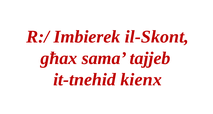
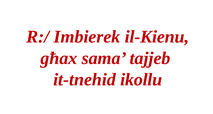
il-Skont: il-Skont -> il-Kienu
kienx: kienx -> ikollu
